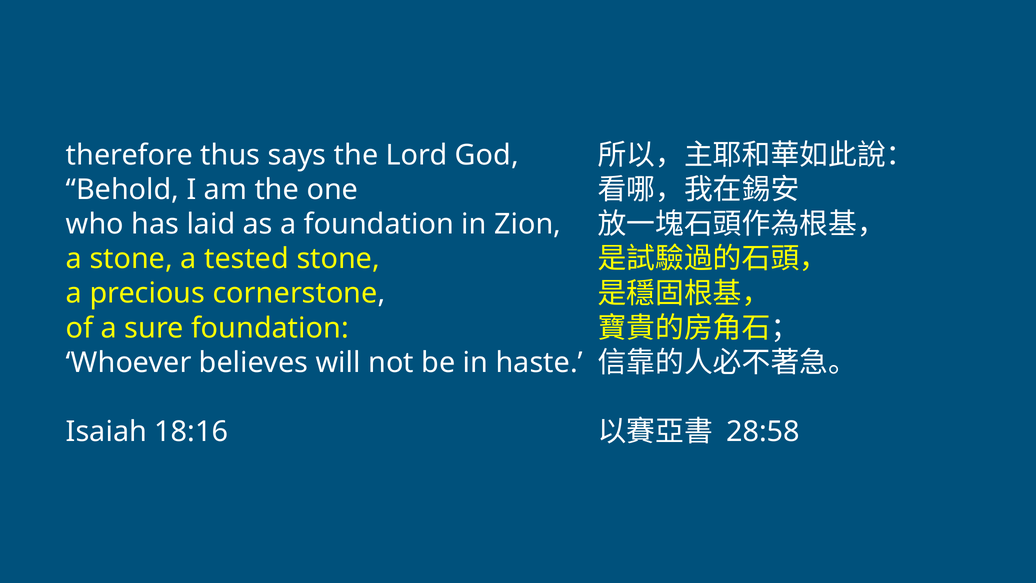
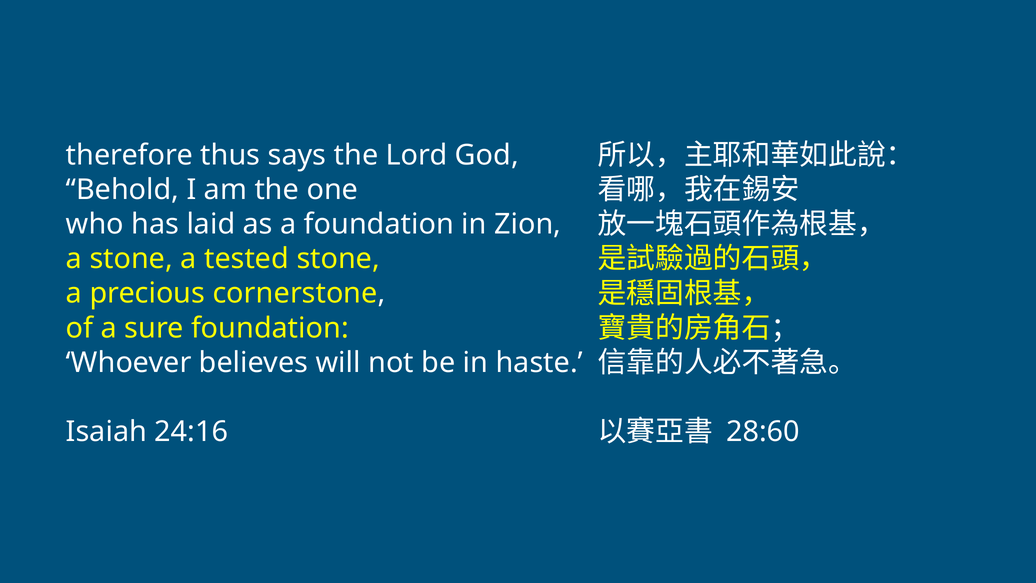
28:58: 28:58 -> 28:60
18:16: 18:16 -> 24:16
